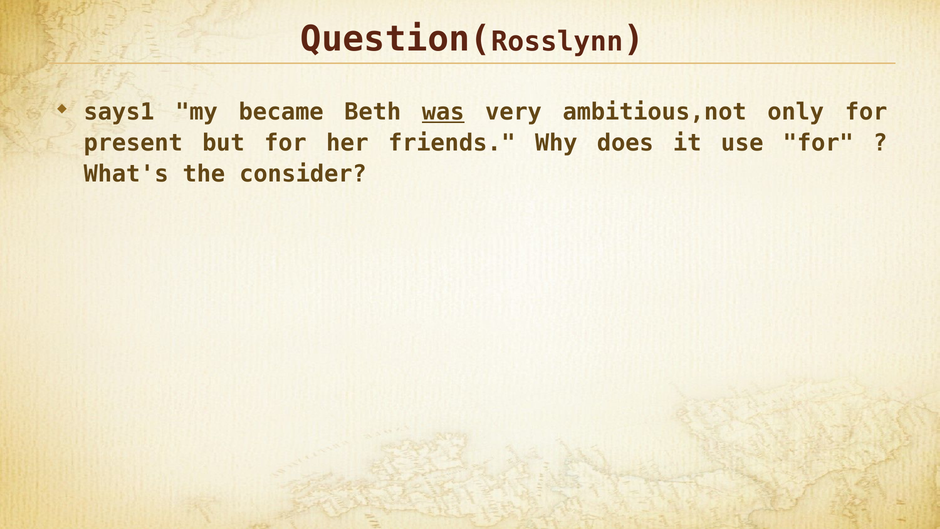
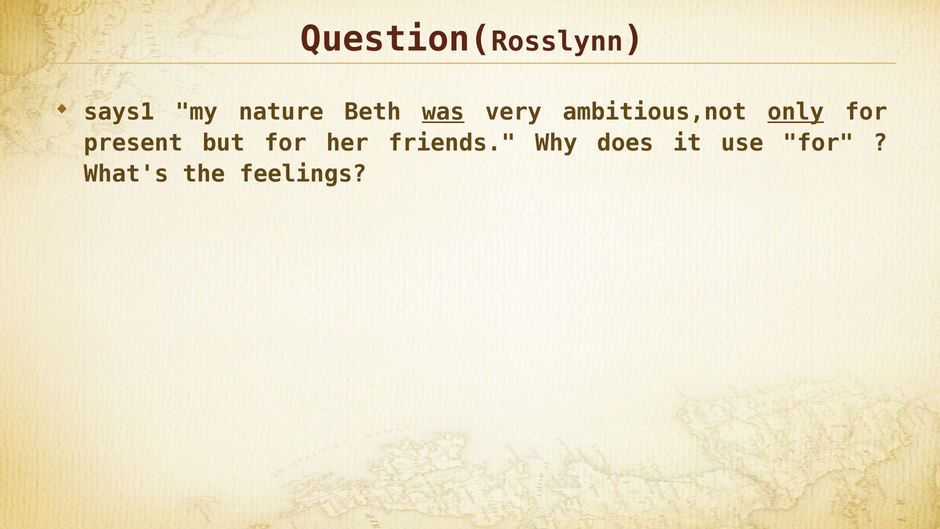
became: became -> nature
only underline: none -> present
consider: consider -> feelings
